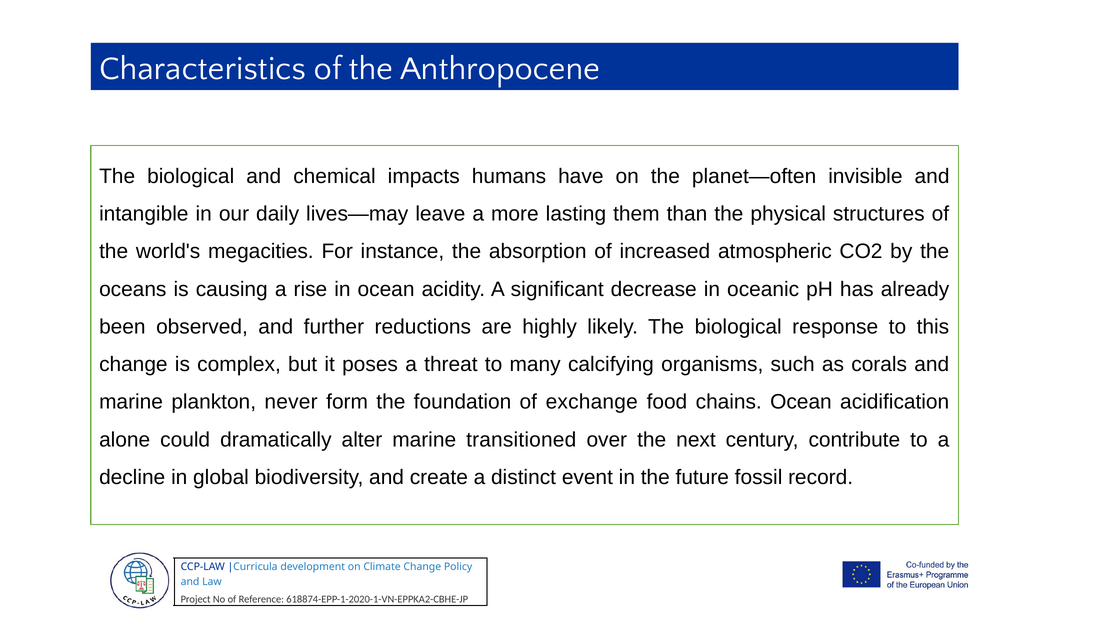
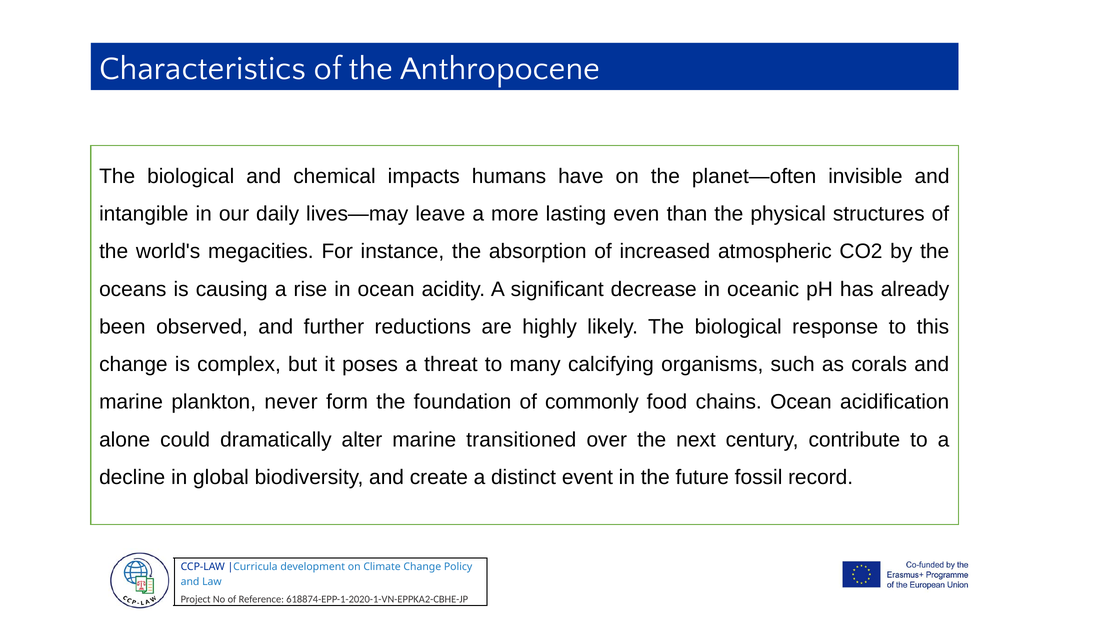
them: them -> even
exchange: exchange -> commonly
